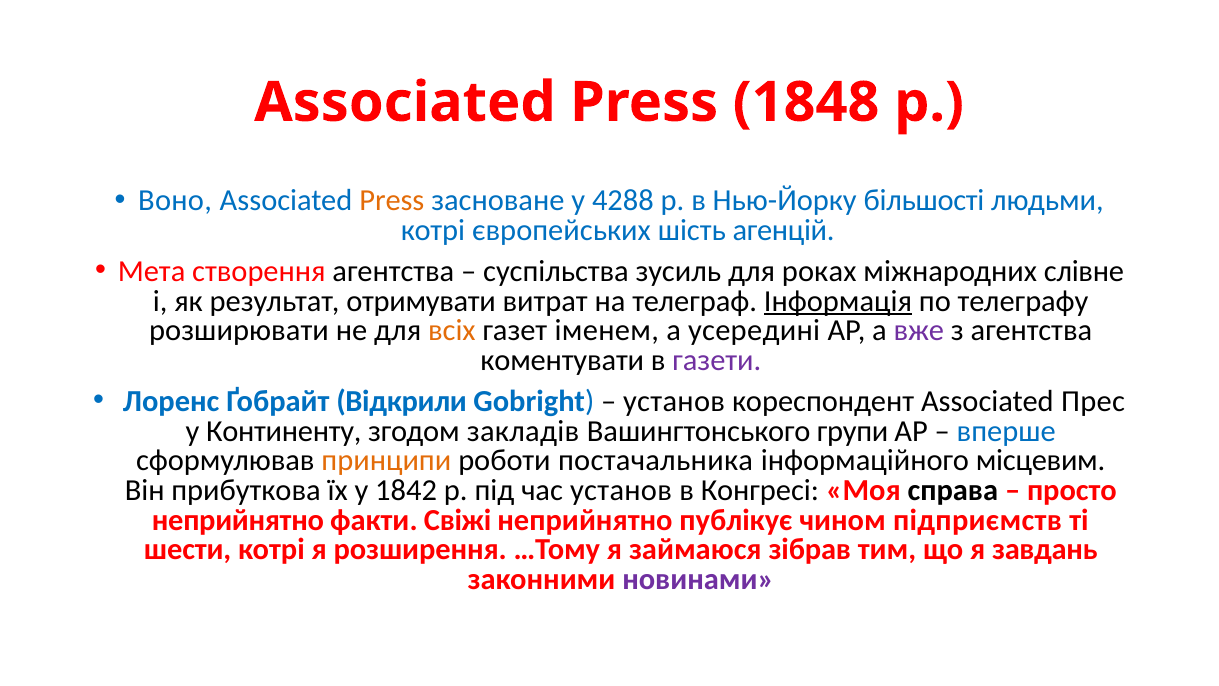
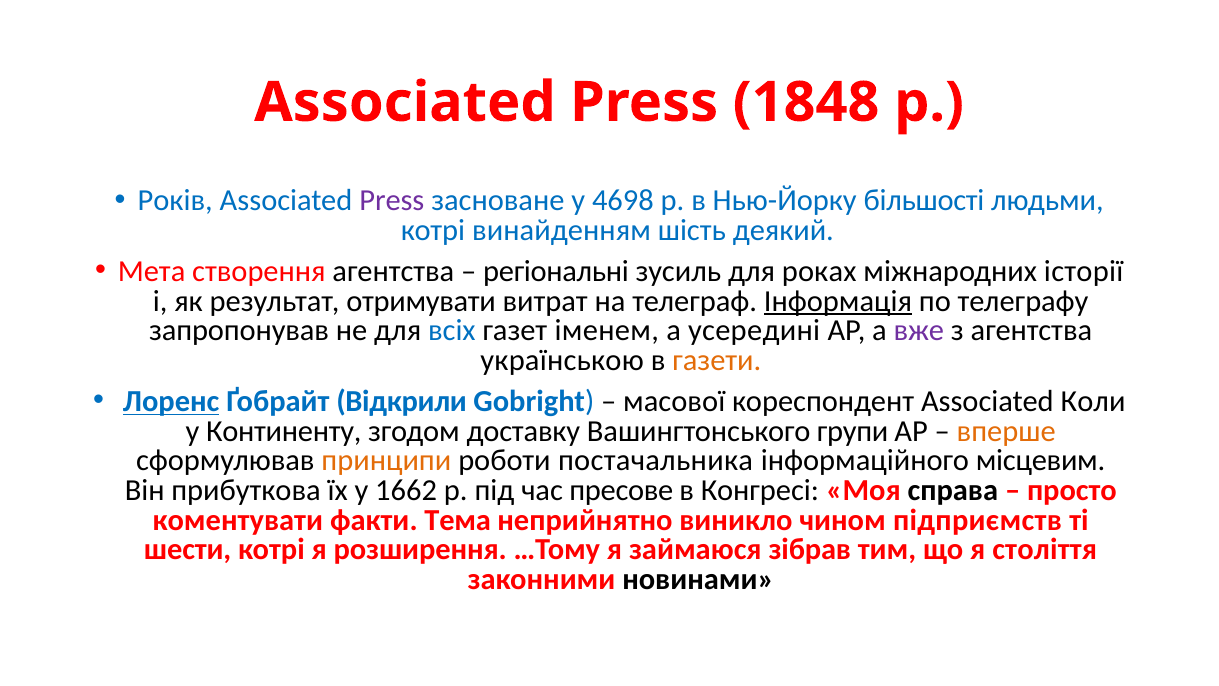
Воно: Воно -> Років
Press at (392, 201) colour: orange -> purple
4288: 4288 -> 4698
європейських: європейських -> винайденням
агенцій: агенцій -> деякий
суспільства: суспільства -> регіональні
слівне: слівне -> історії
розширювати: розширювати -> запропонував
всіх colour: orange -> blue
коментувати: коментувати -> українською
газети colour: purple -> orange
Лоренс underline: none -> present
установ at (674, 401): установ -> масової
Прес: Прес -> Коли
закладів: закладів -> доставку
вперше colour: blue -> orange
1842: 1842 -> 1662
час установ: установ -> пресове
неприйнятно at (238, 520): неприйнятно -> коментувати
Свіжі: Свіжі -> Тема
публікує: публікує -> виникло
завдань: завдань -> століття
новинами colour: purple -> black
